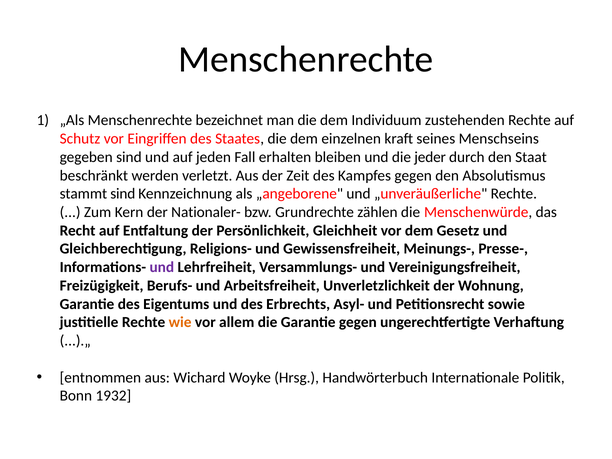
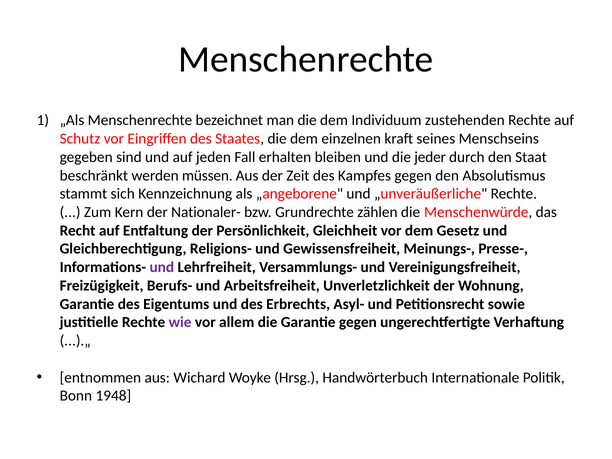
verletzt: verletzt -> müssen
stammt sind: sind -> sich
wie colour: orange -> purple
1932: 1932 -> 1948
